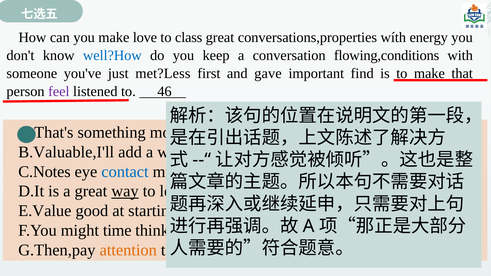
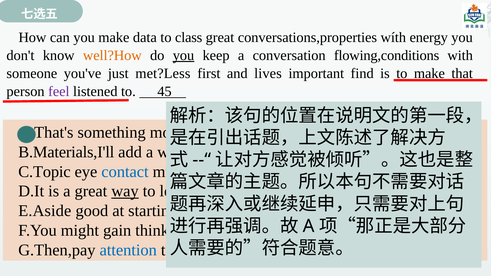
love: love -> data
well?How colour: blue -> orange
you at (183, 55) underline: none -> present
gave: gave -> lives
46: 46 -> 45
B.Valuable,I'll: B.Valuable,I'll -> B.Materials,I'll
C.Notes: C.Notes -> C.Topic
E.Value: E.Value -> E.Aside
might time: time -> gain
attention colour: orange -> blue
